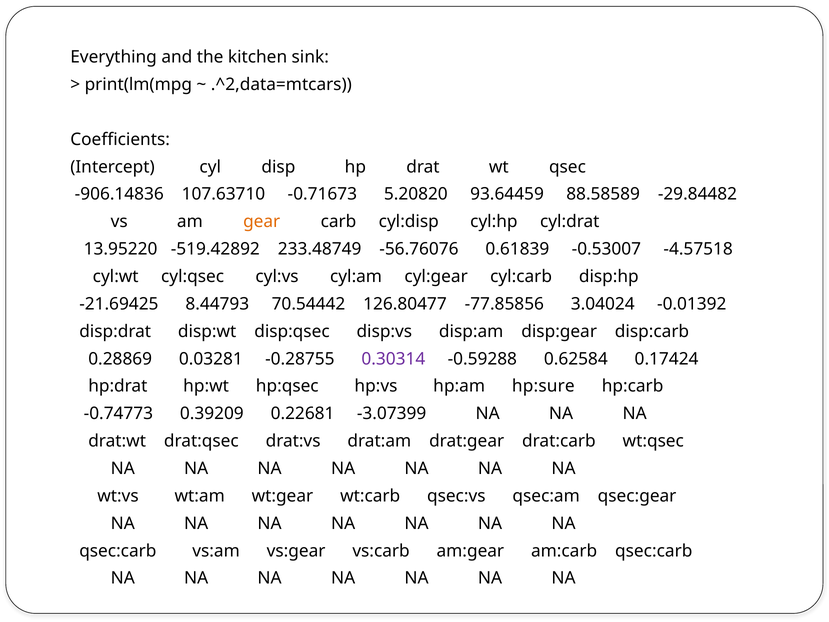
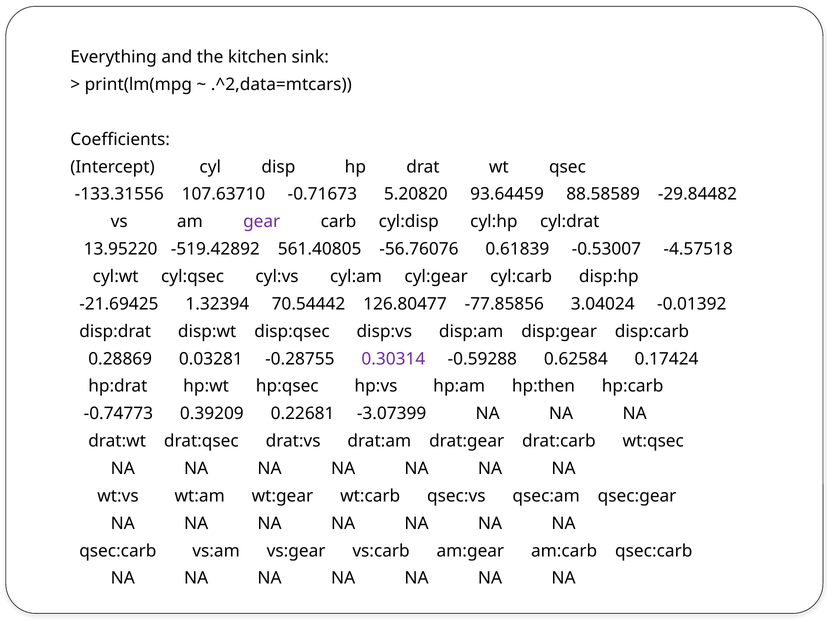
-906.14836: -906.14836 -> -133.31556
gear colour: orange -> purple
233.48749: 233.48749 -> 561.40805
8.44793: 8.44793 -> 1.32394
hp:sure: hp:sure -> hp:then
